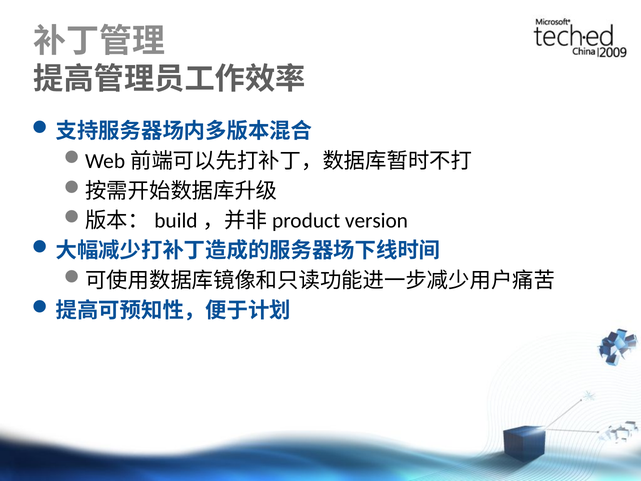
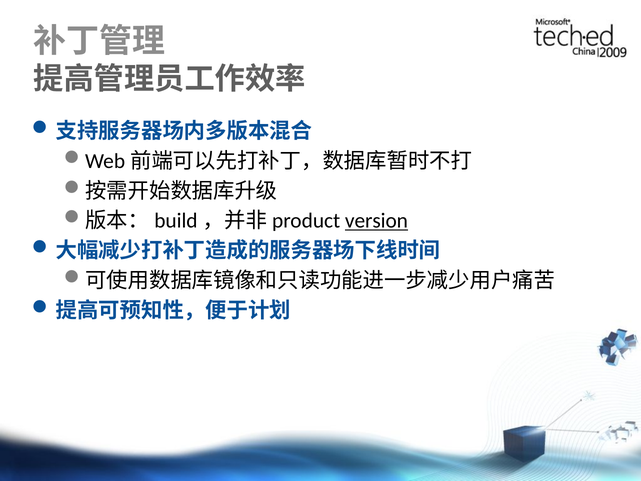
version underline: none -> present
